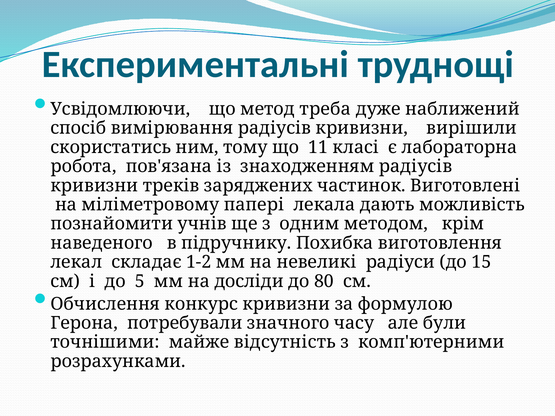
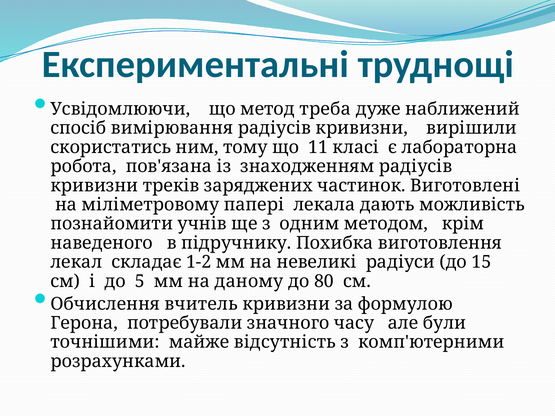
досліди: досліди -> даному
конкурс: конкурс -> вчитель
